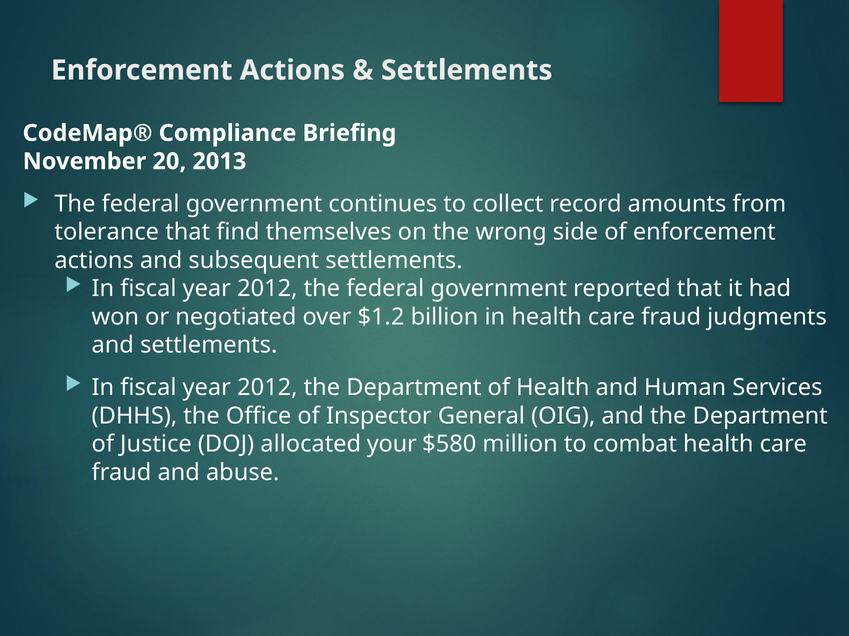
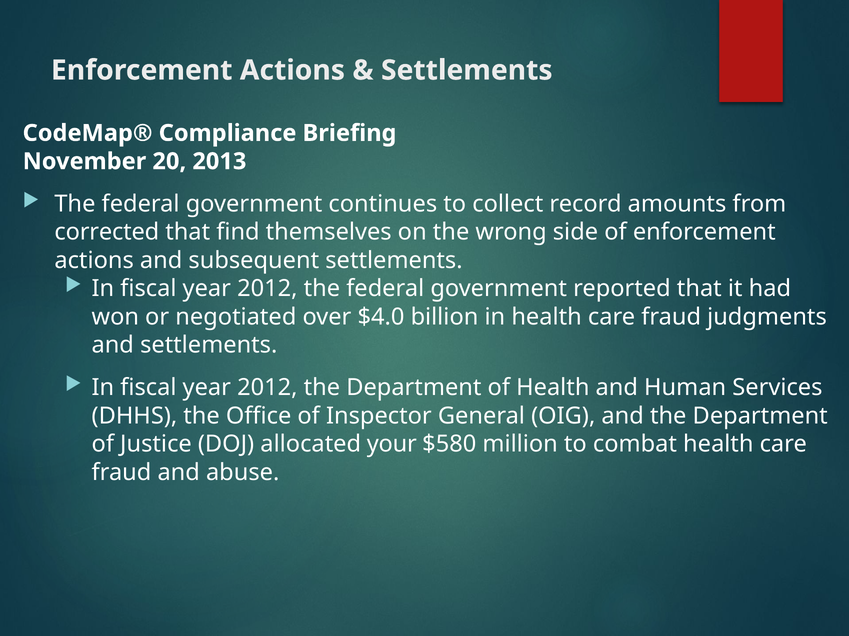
tolerance: tolerance -> corrected
$1.2: $1.2 -> $4.0
